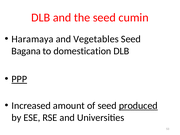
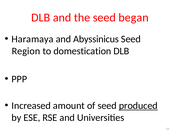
cumin: cumin -> began
Vegetables: Vegetables -> Abyssinicus
Bagana: Bagana -> Region
PPP underline: present -> none
